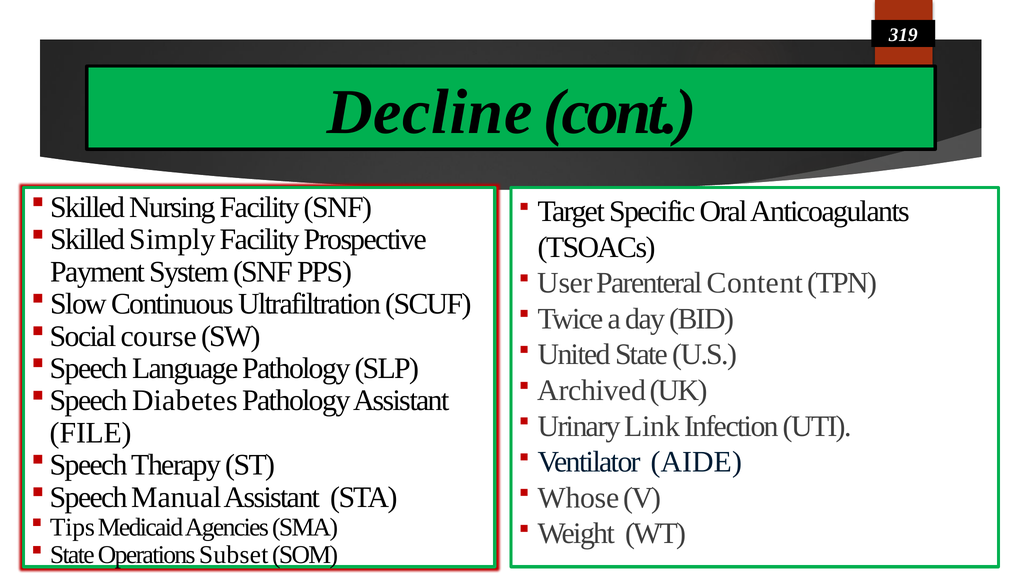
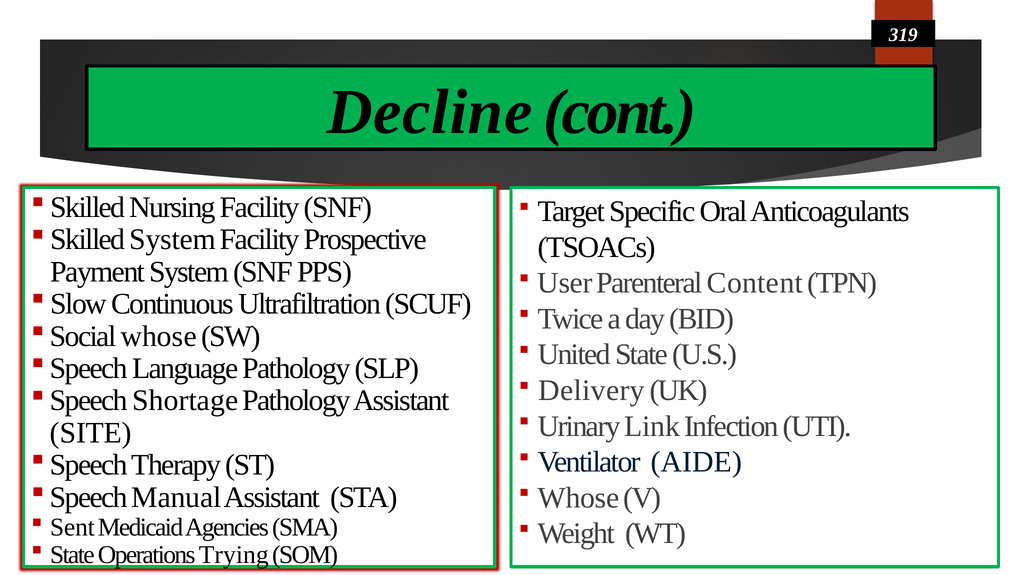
Simply at (173, 240): Simply -> System
course at (159, 336): course -> whose
Archived: Archived -> Delivery
Diabetes: Diabetes -> Shortage
FILE: FILE -> SITE
Tips: Tips -> Sent
Subset: Subset -> Trying
